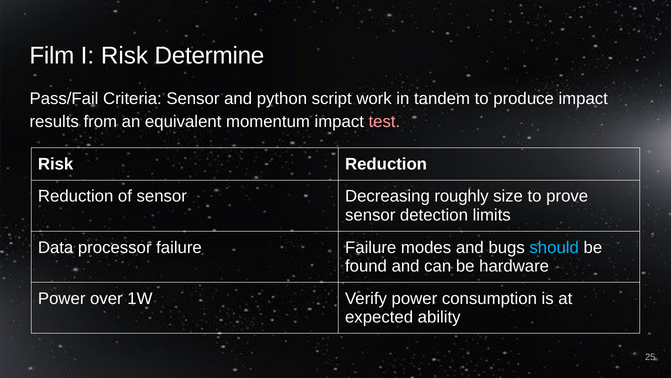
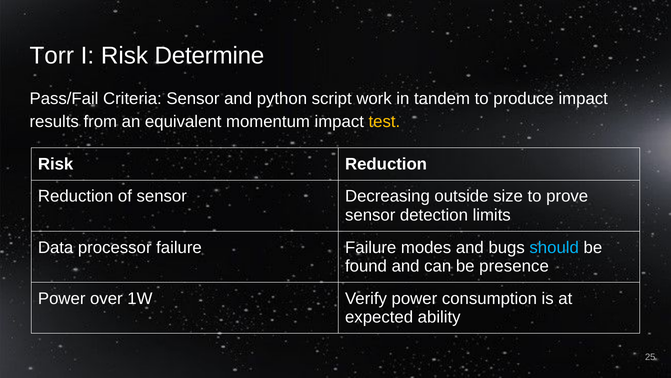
Film: Film -> Torr
test colour: pink -> yellow
roughly: roughly -> outside
hardware: hardware -> presence
